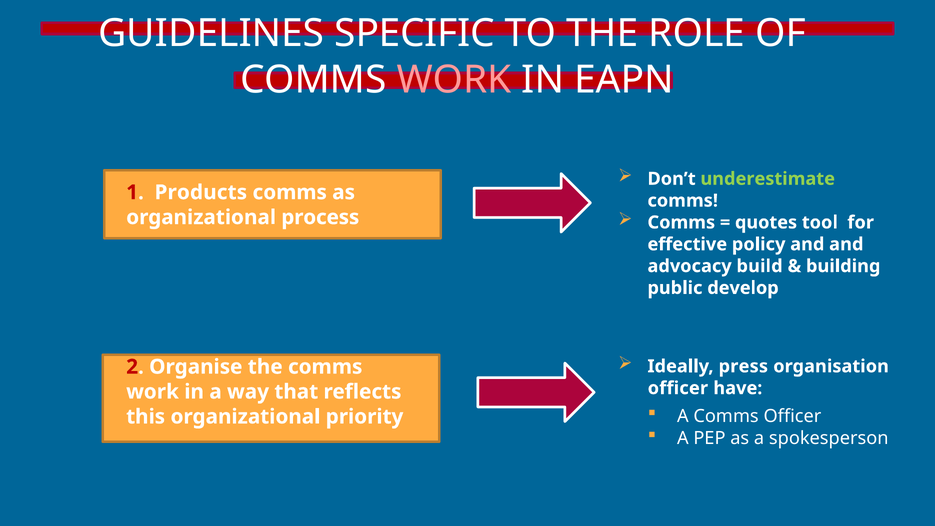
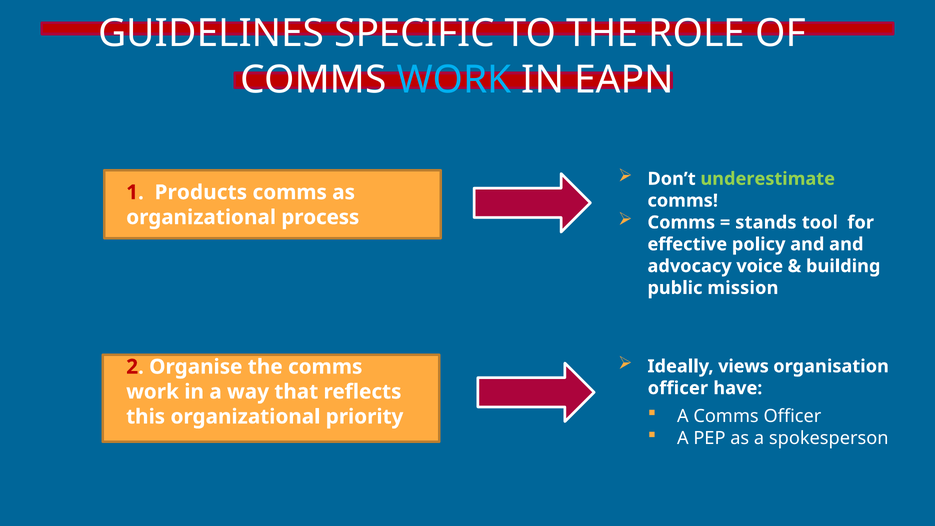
WORK at (454, 80) colour: pink -> light blue
quotes: quotes -> stands
build: build -> voice
develop: develop -> mission
press: press -> views
